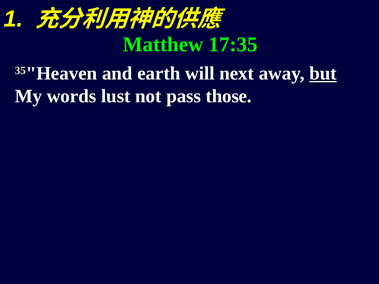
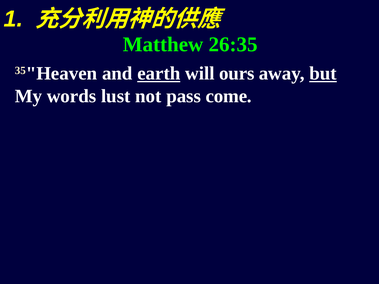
17:35: 17:35 -> 26:35
earth underline: none -> present
next: next -> ours
those: those -> come
